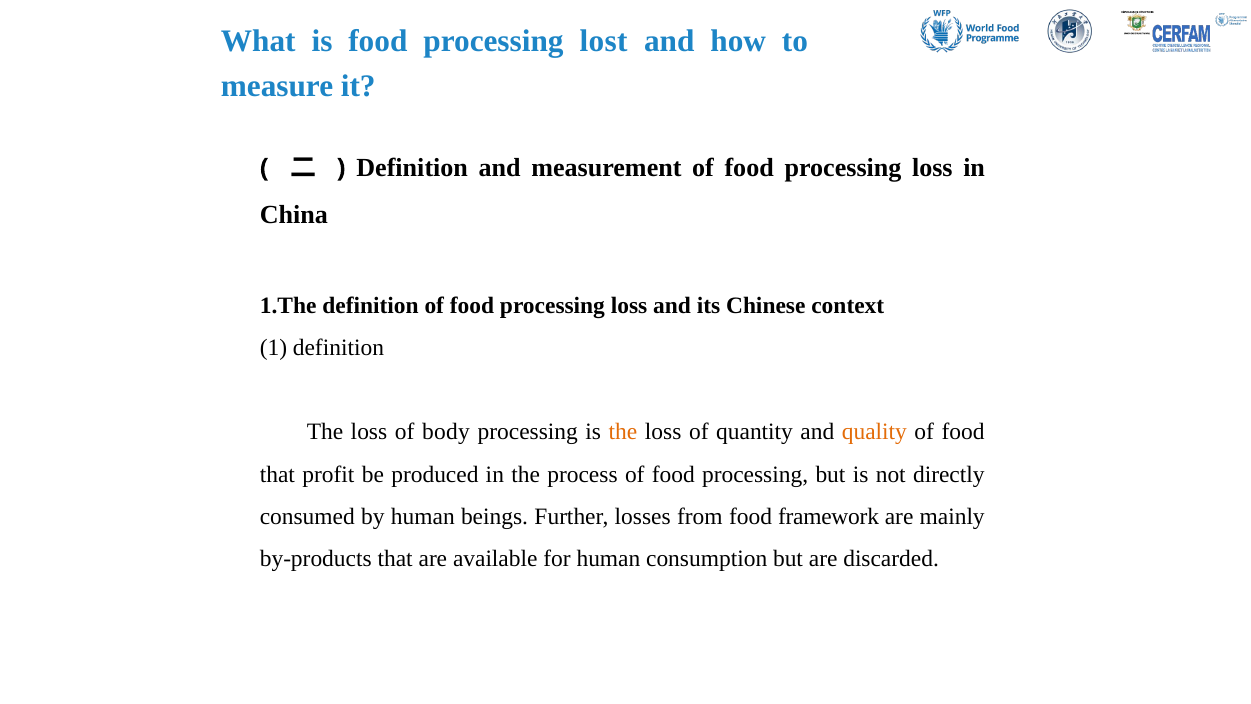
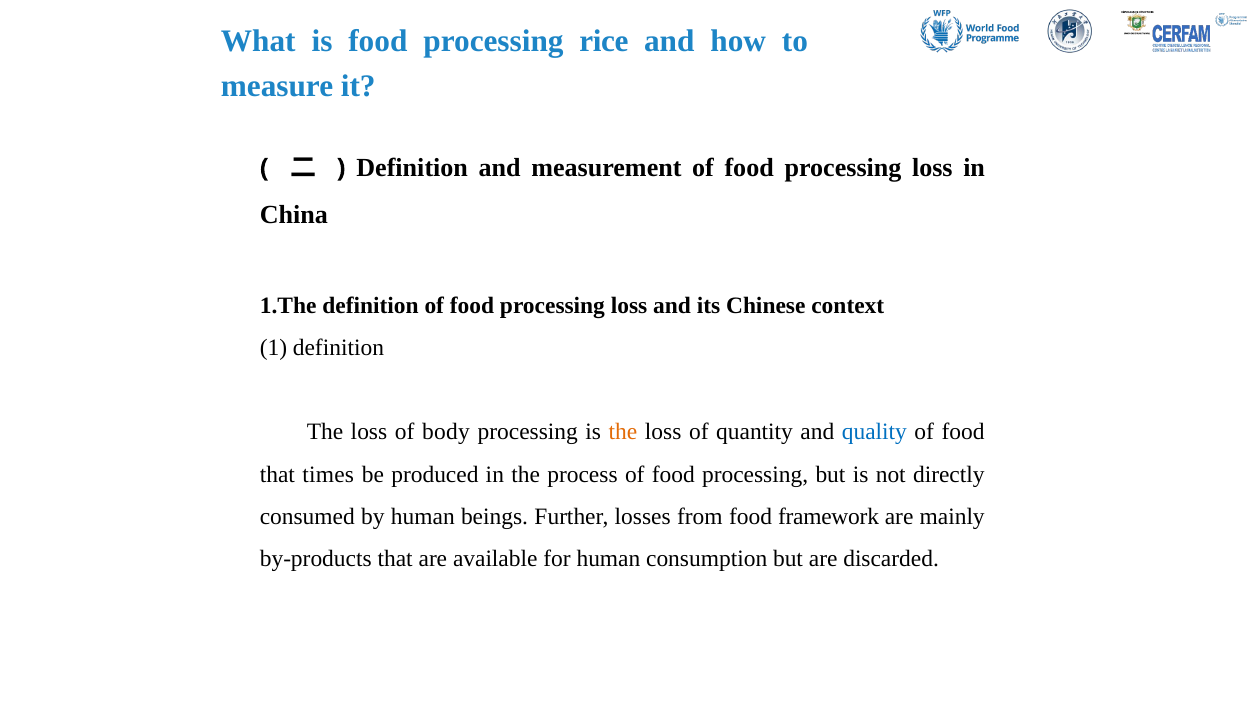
lost: lost -> rice
quality colour: orange -> blue
profit: profit -> times
